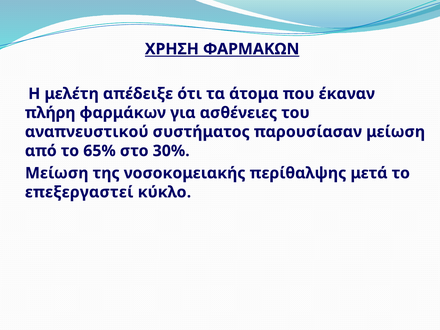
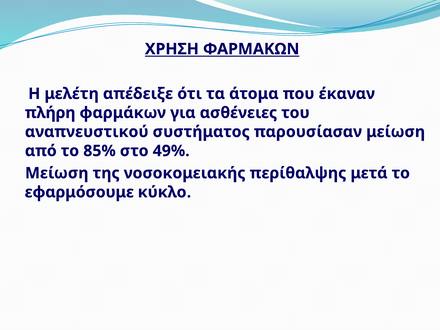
65%: 65% -> 85%
30%: 30% -> 49%
επεξεργαστεί: επεξεργαστεί -> εφαρμόσουμε
